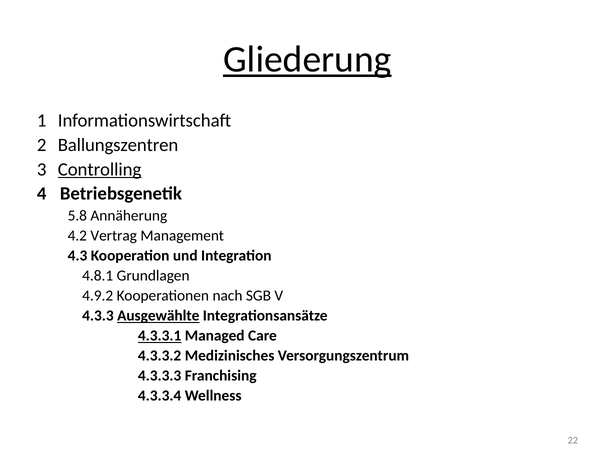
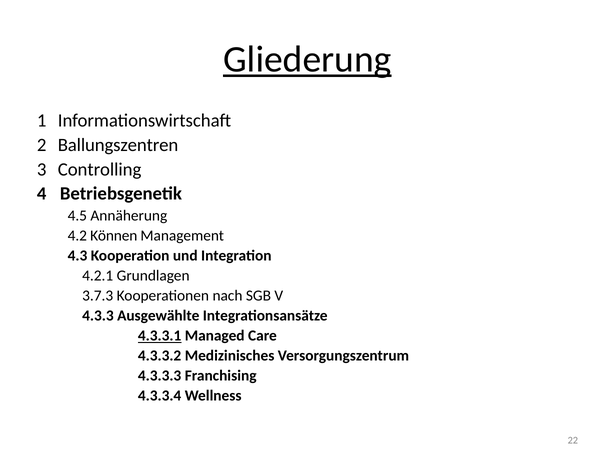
Controlling underline: present -> none
5.8: 5.8 -> 4.5
Vertrag: Vertrag -> Können
4.8.1: 4.8.1 -> 4.2.1
4.9.2: 4.9.2 -> 3.7.3
Ausgewählte underline: present -> none
